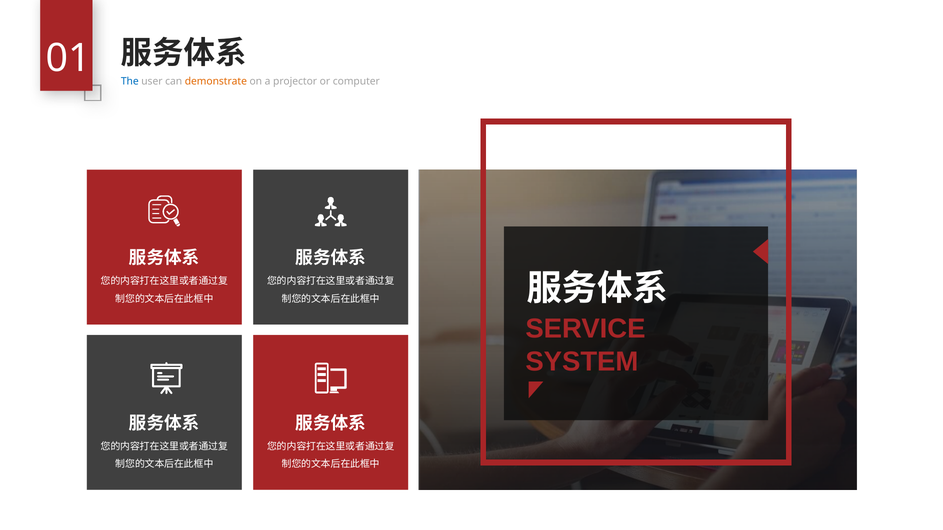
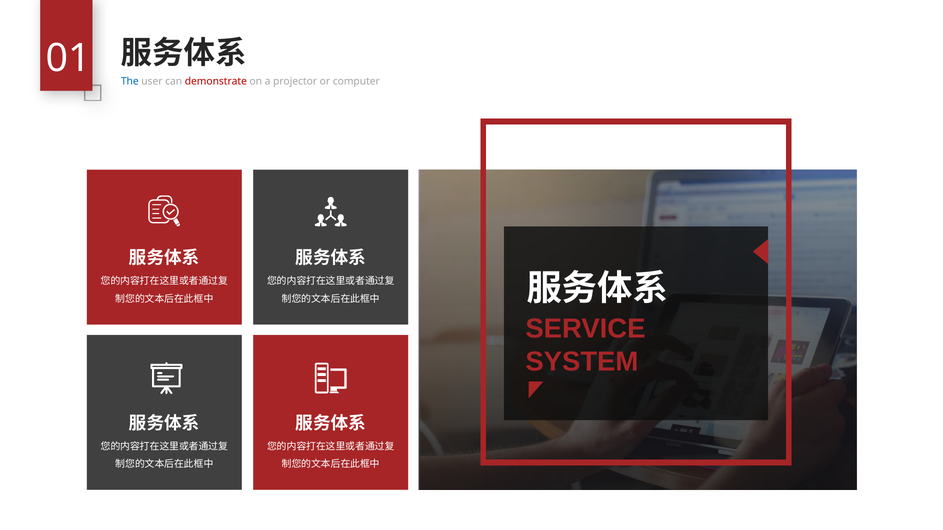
demonstrate colour: orange -> red
